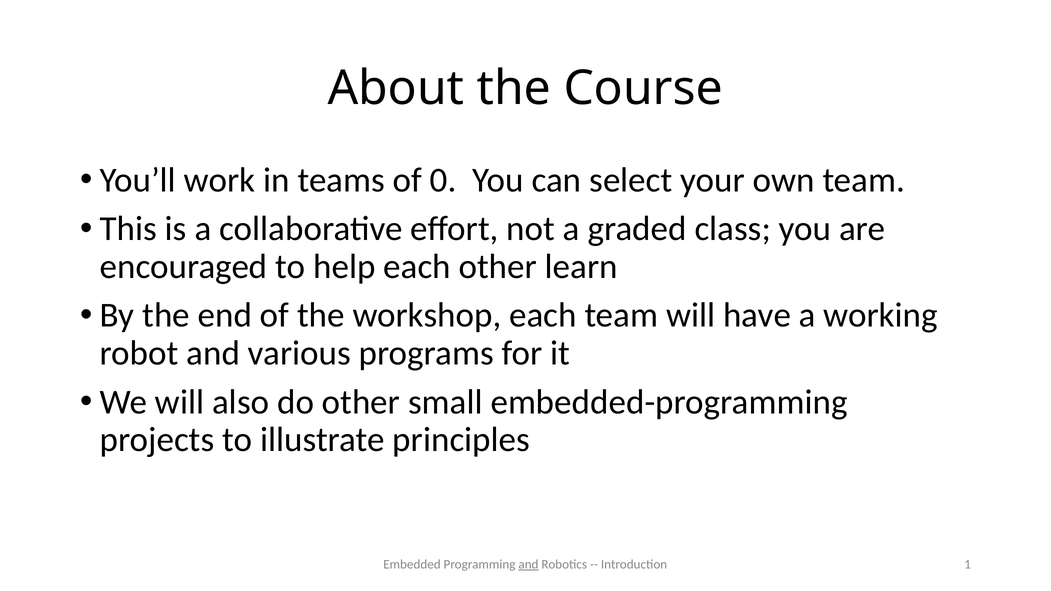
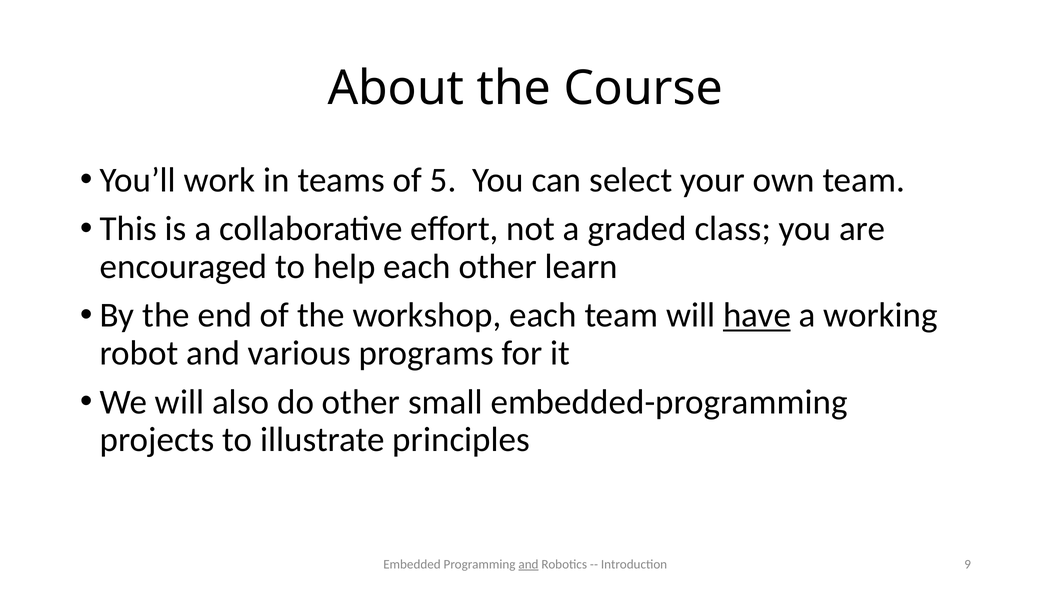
0: 0 -> 5
have underline: none -> present
1: 1 -> 9
